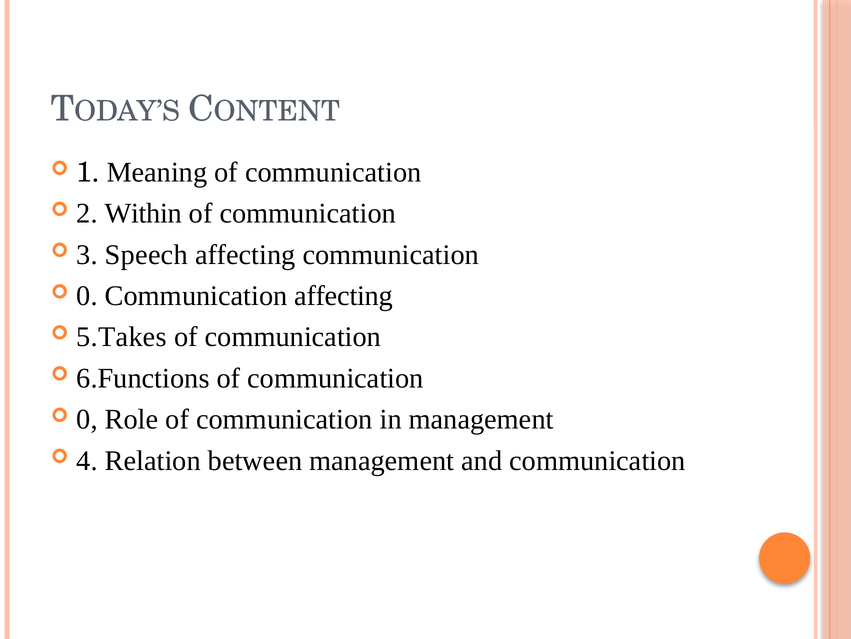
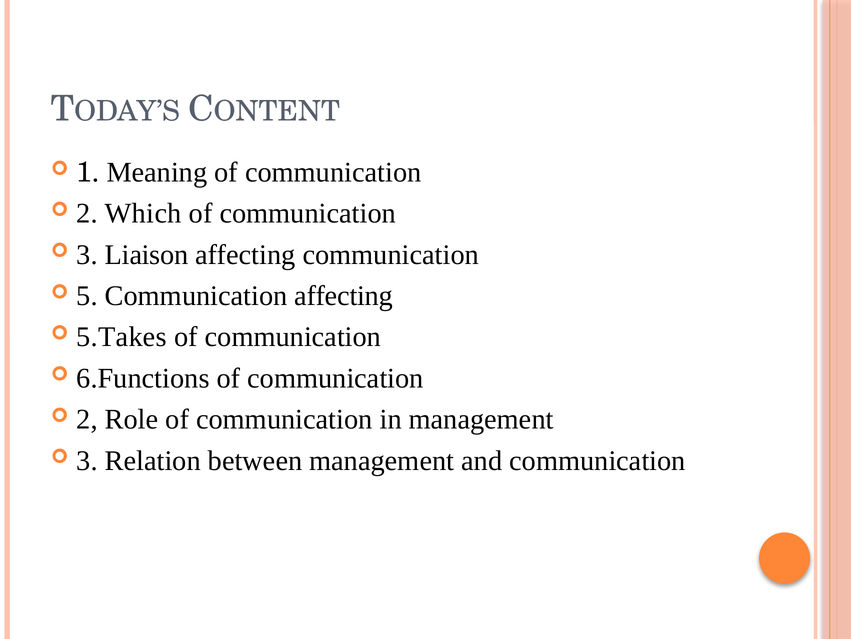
Within: Within -> Which
Speech: Speech -> Liaison
0 at (87, 296): 0 -> 5
0 at (87, 419): 0 -> 2
4 at (87, 460): 4 -> 3
